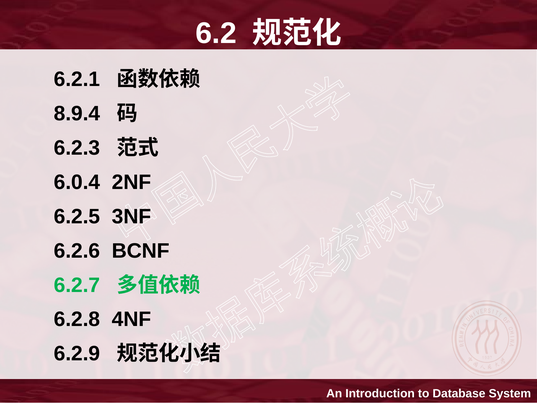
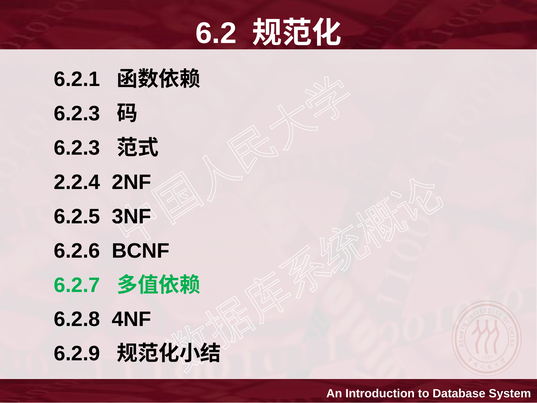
8.9.4 at (77, 114): 8.9.4 -> 6.2.3
6.0.4: 6.0.4 -> 2.2.4
